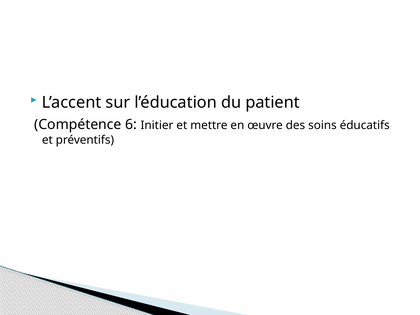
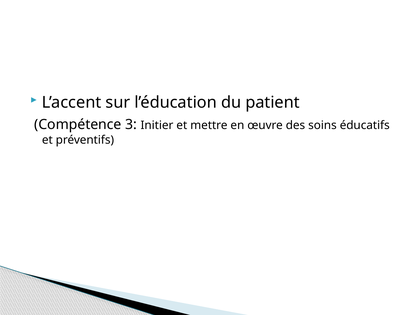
6: 6 -> 3
